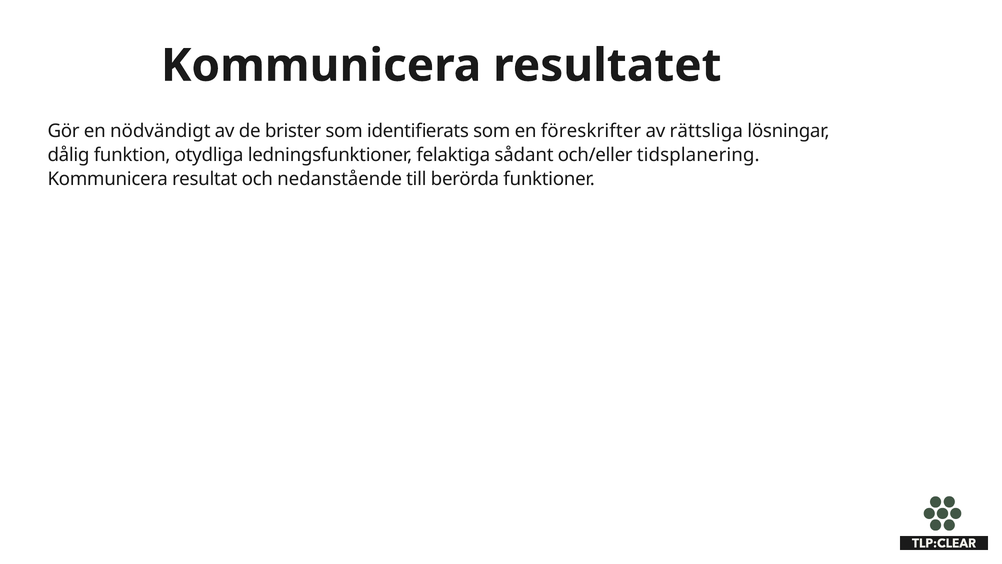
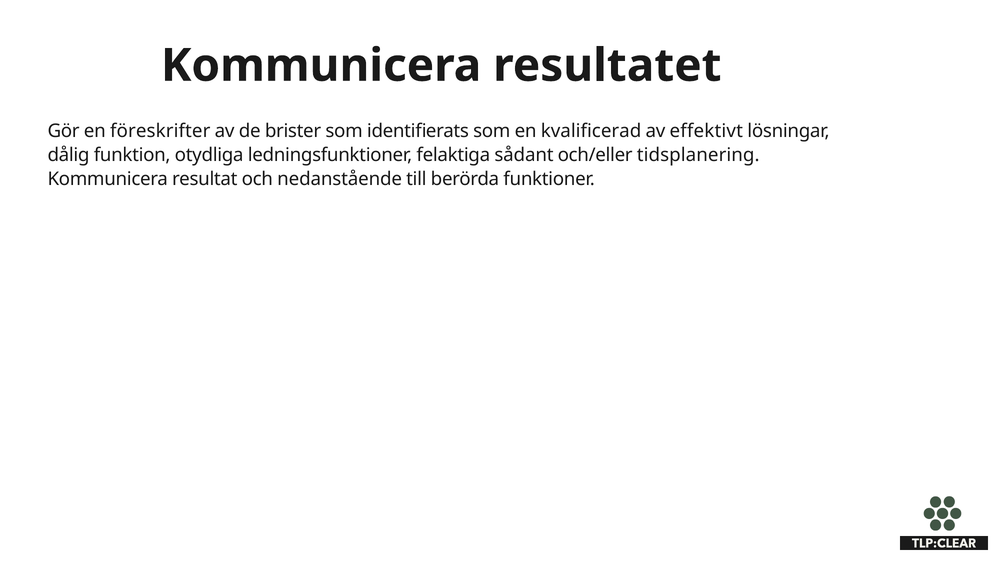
nödvändigt: nödvändigt -> föreskrifter
föreskrifter: föreskrifter -> kvalificerad
rättsliga: rättsliga -> effektivt
